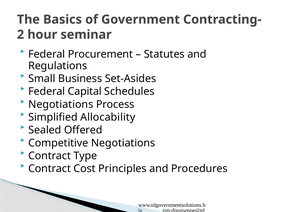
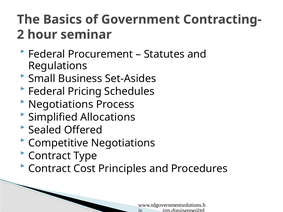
Capital: Capital -> Pricing
Allocability: Allocability -> Allocations
